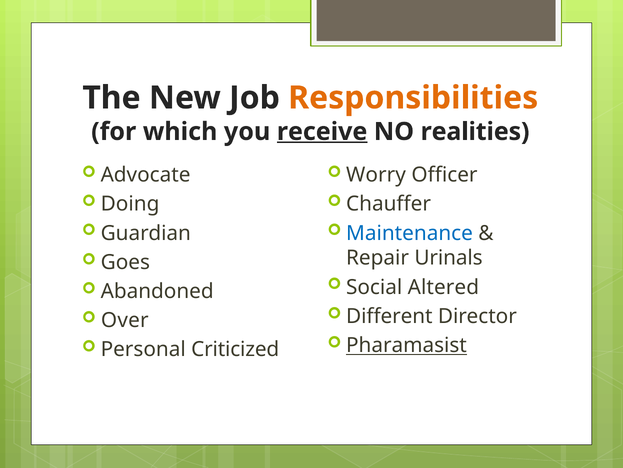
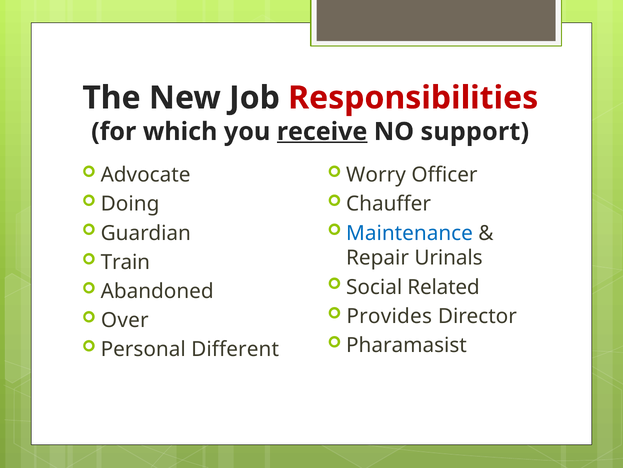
Responsibilities colour: orange -> red
realities: realities -> support
Goes: Goes -> Train
Altered: Altered -> Related
Different: Different -> Provides
Pharamasist underline: present -> none
Criticized: Criticized -> Different
